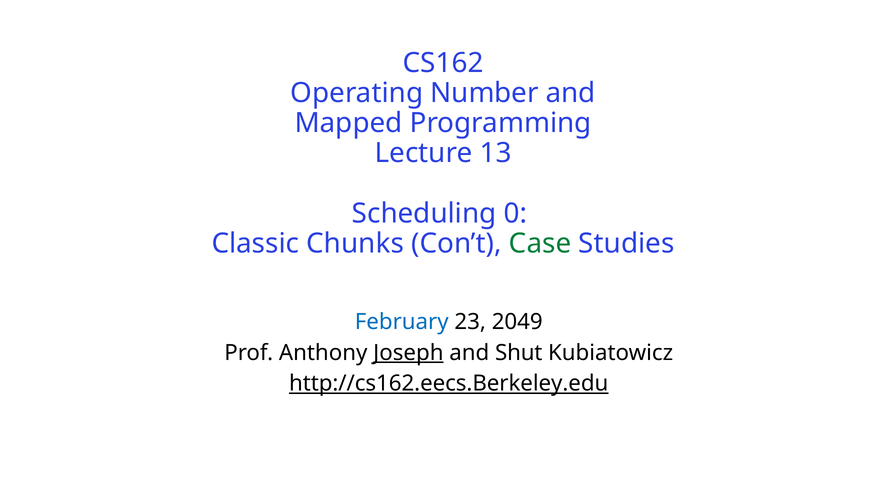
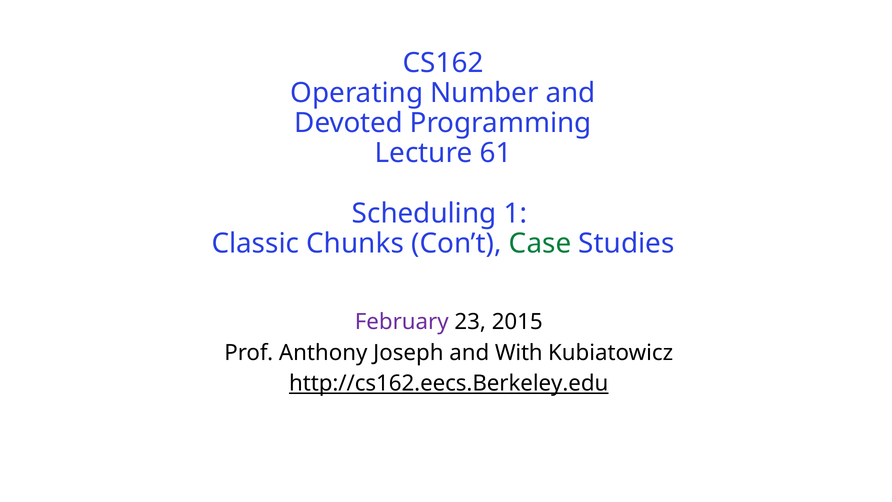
Mapped: Mapped -> Devoted
13: 13 -> 61
0: 0 -> 1
February colour: blue -> purple
2049: 2049 -> 2015
Joseph underline: present -> none
Shut: Shut -> With
